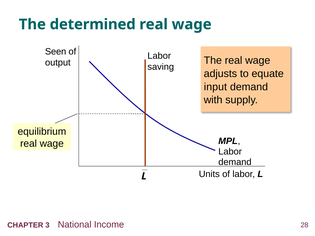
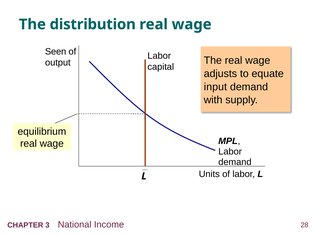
determined: determined -> distribution
saving: saving -> capital
